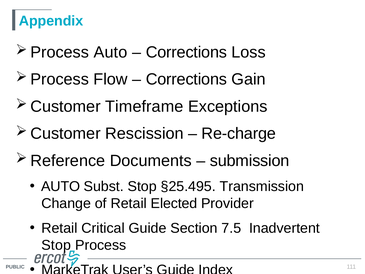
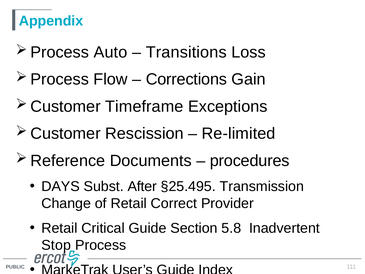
Corrections at (186, 52): Corrections -> Transitions
Re-charge: Re-charge -> Re-limited
submission: submission -> procedures
AUTO at (61, 186): AUTO -> DAYS
Subst Stop: Stop -> After
Elected: Elected -> Correct
7.5: 7.5 -> 5.8
